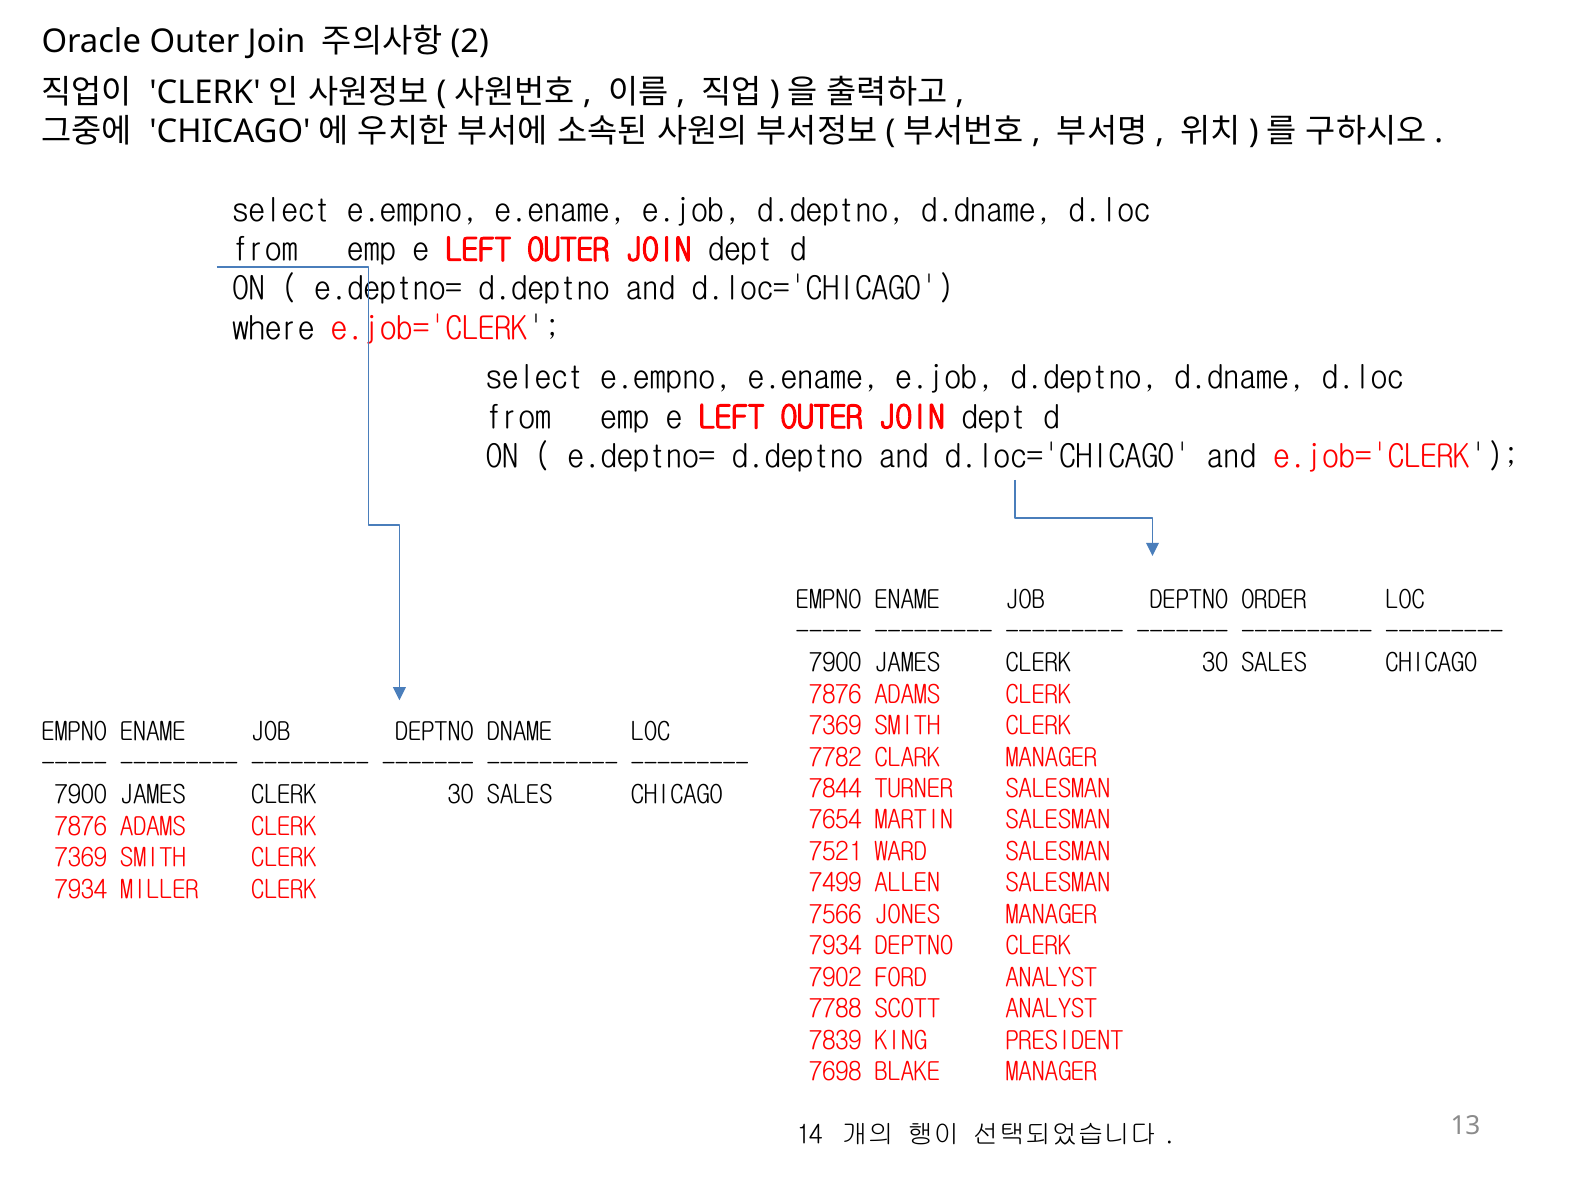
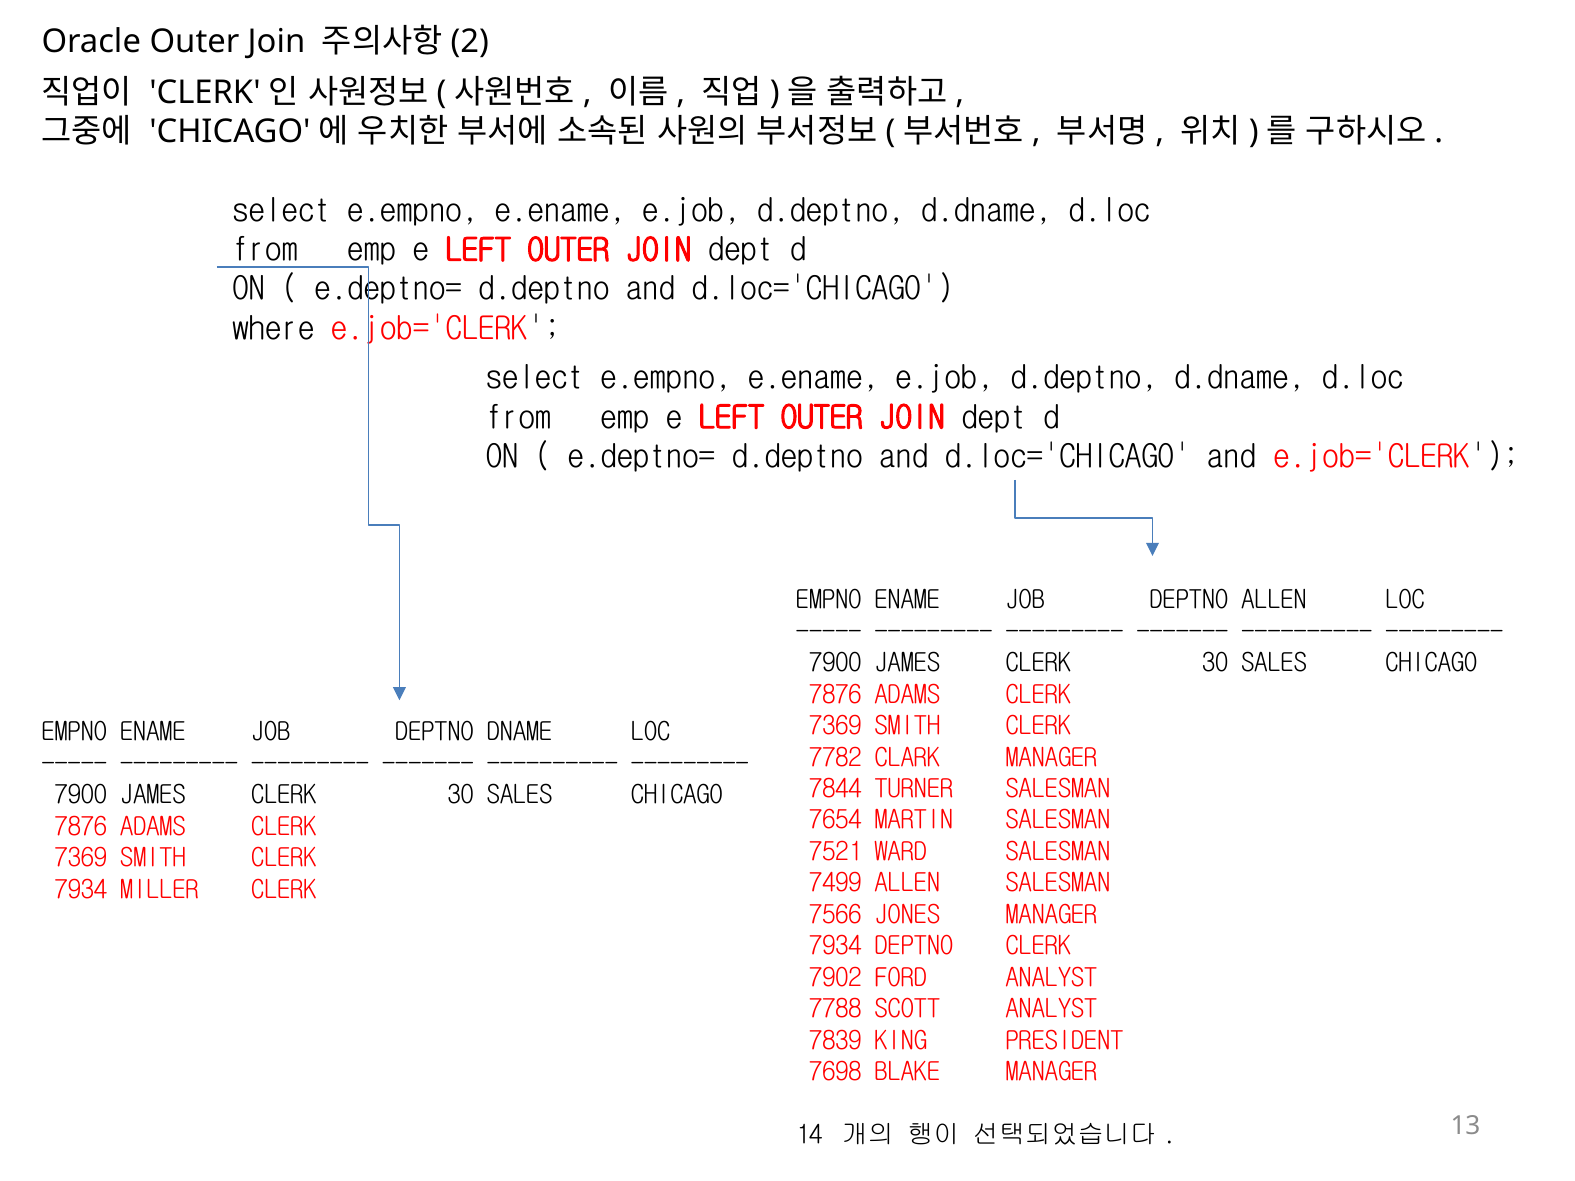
DEPTNO ORDER: ORDER -> ALLEN
